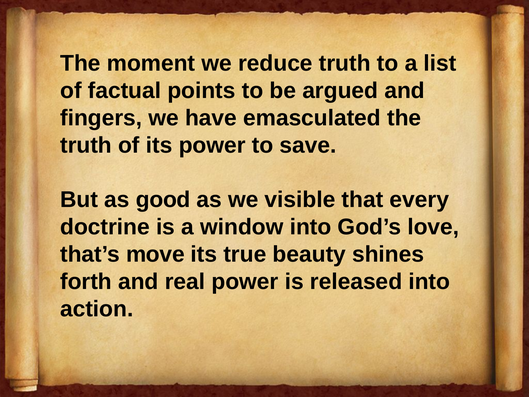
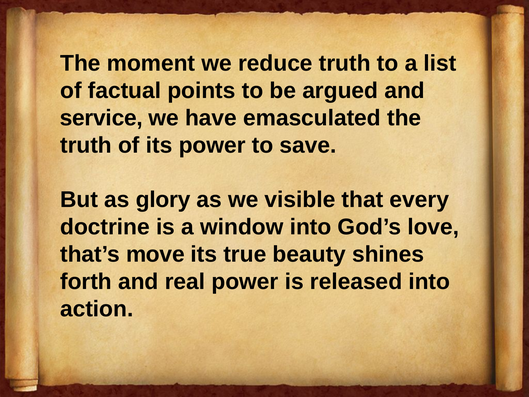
fingers: fingers -> service
good: good -> glory
